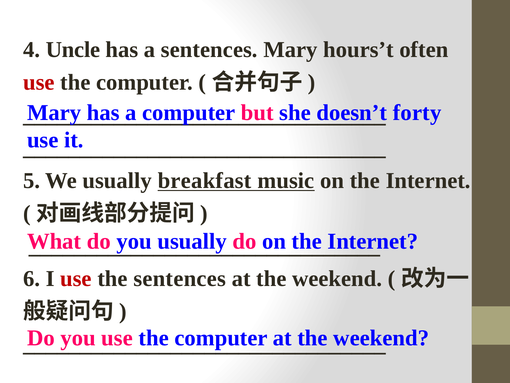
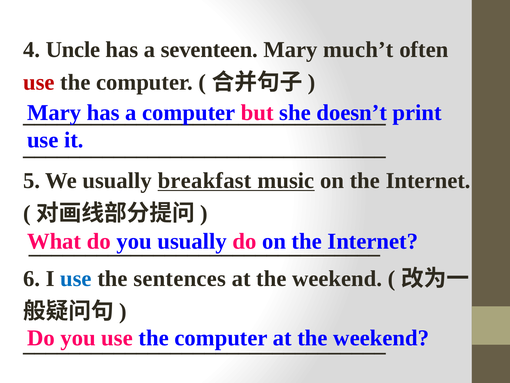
a sentences: sentences -> seventeen
hours’t: hours’t -> much’t
forty: forty -> print
use at (76, 278) colour: red -> blue
